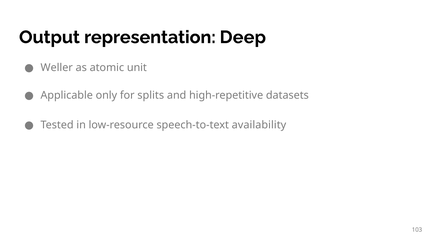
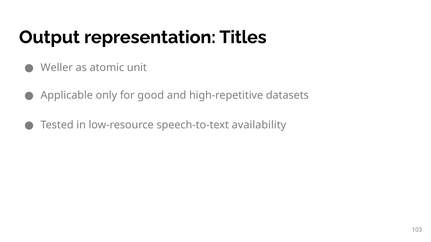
Deep: Deep -> Titles
splits: splits -> good
